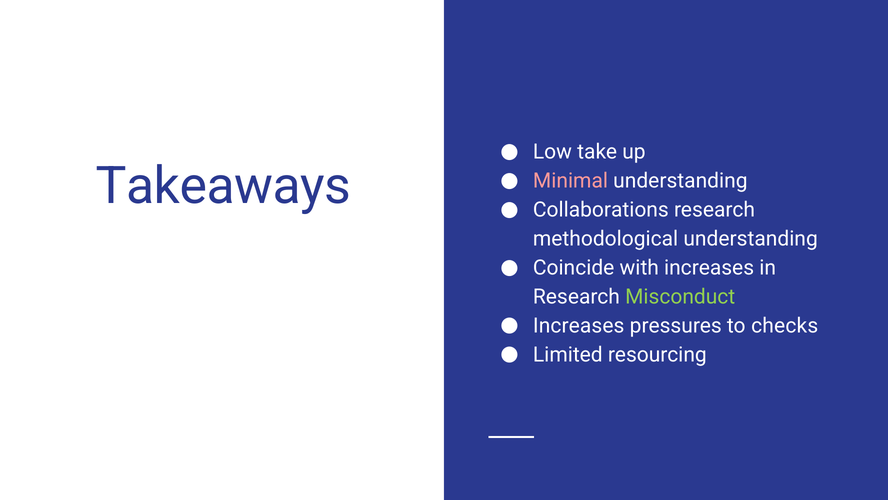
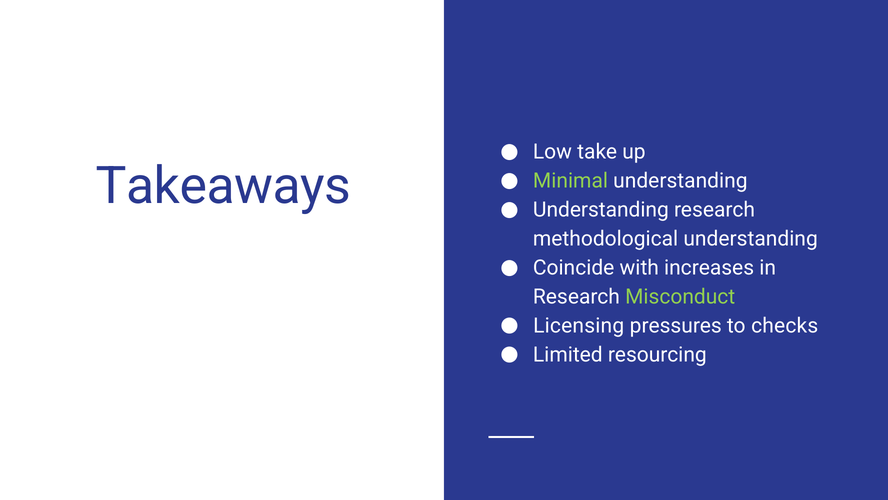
Minimal colour: pink -> light green
Collaborations at (601, 210): Collaborations -> Understanding
Increases at (579, 325): Increases -> Licensing
